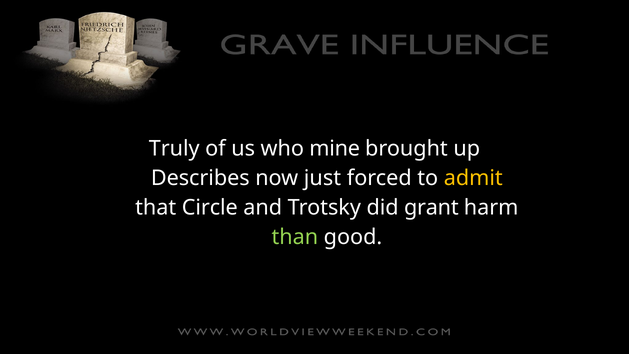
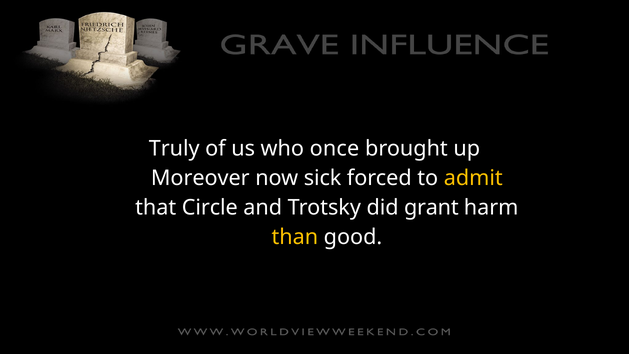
mine: mine -> once
Describes: Describes -> Moreover
just: just -> sick
than colour: light green -> yellow
